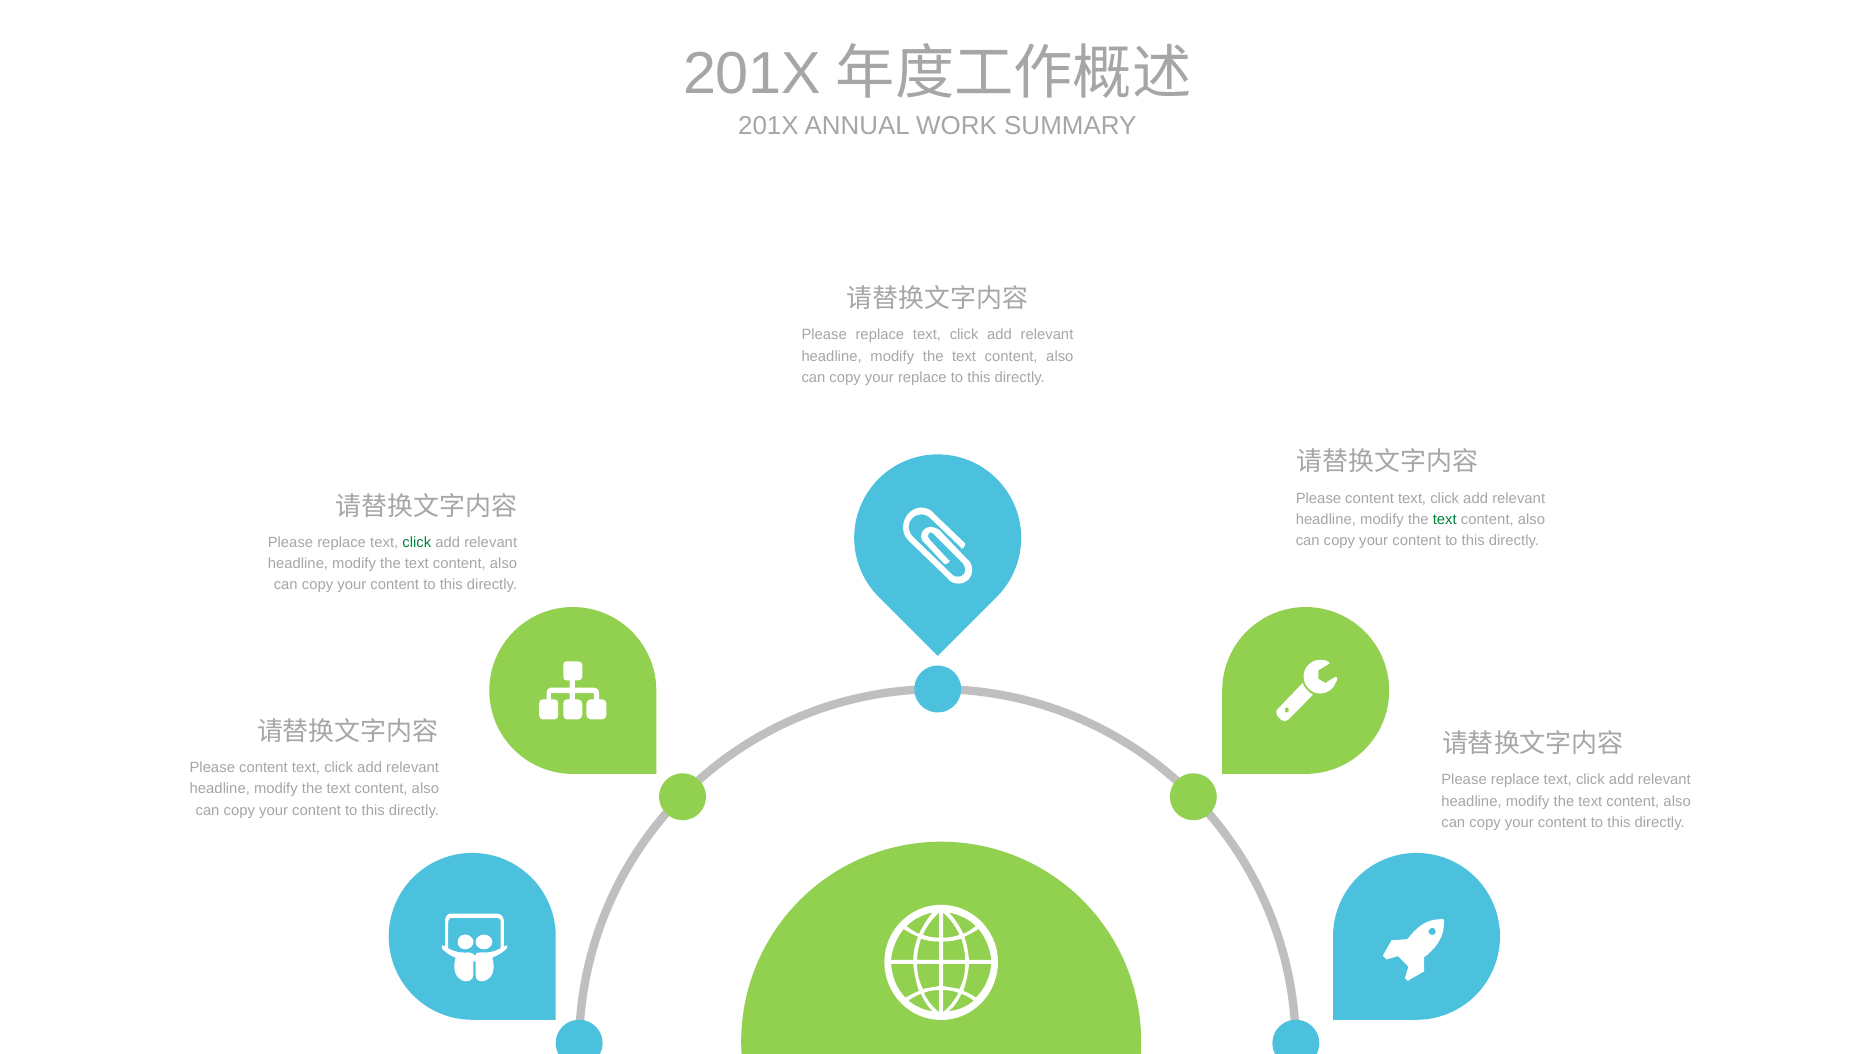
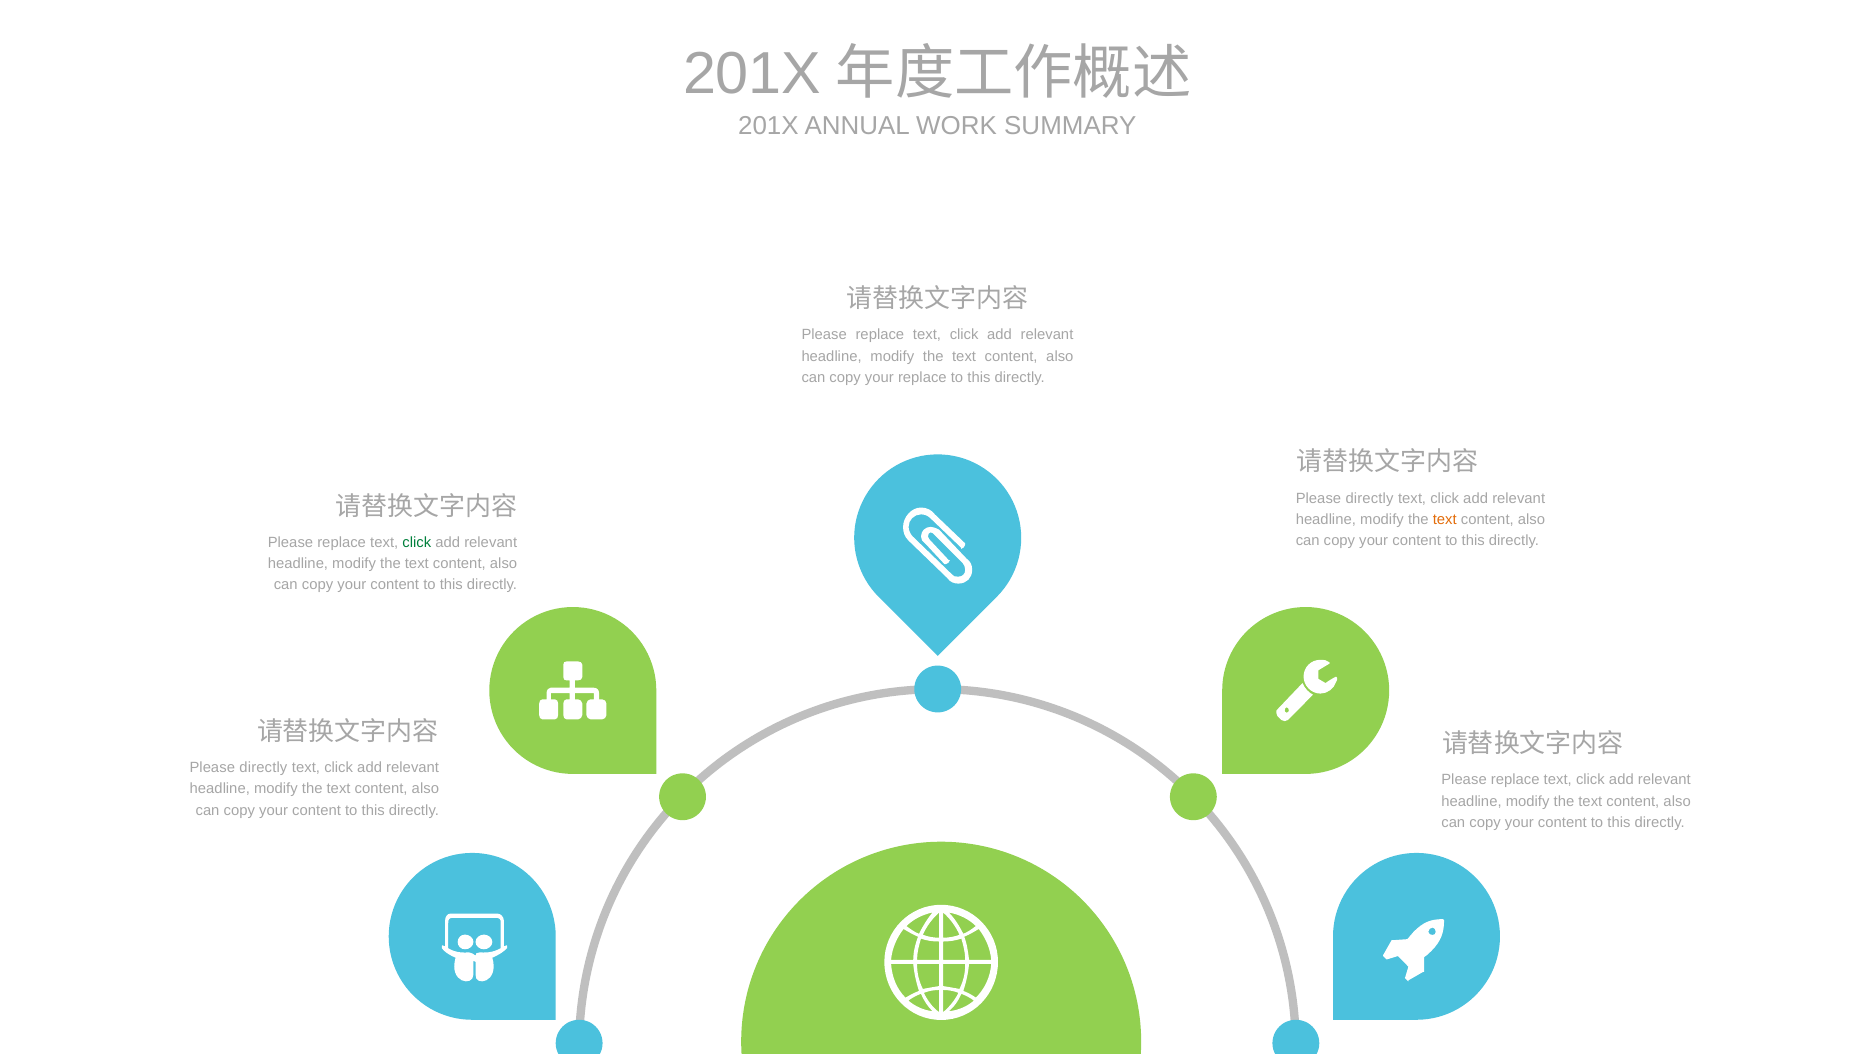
content at (1370, 498): content -> directly
text at (1445, 520) colour: green -> orange
content at (263, 768): content -> directly
